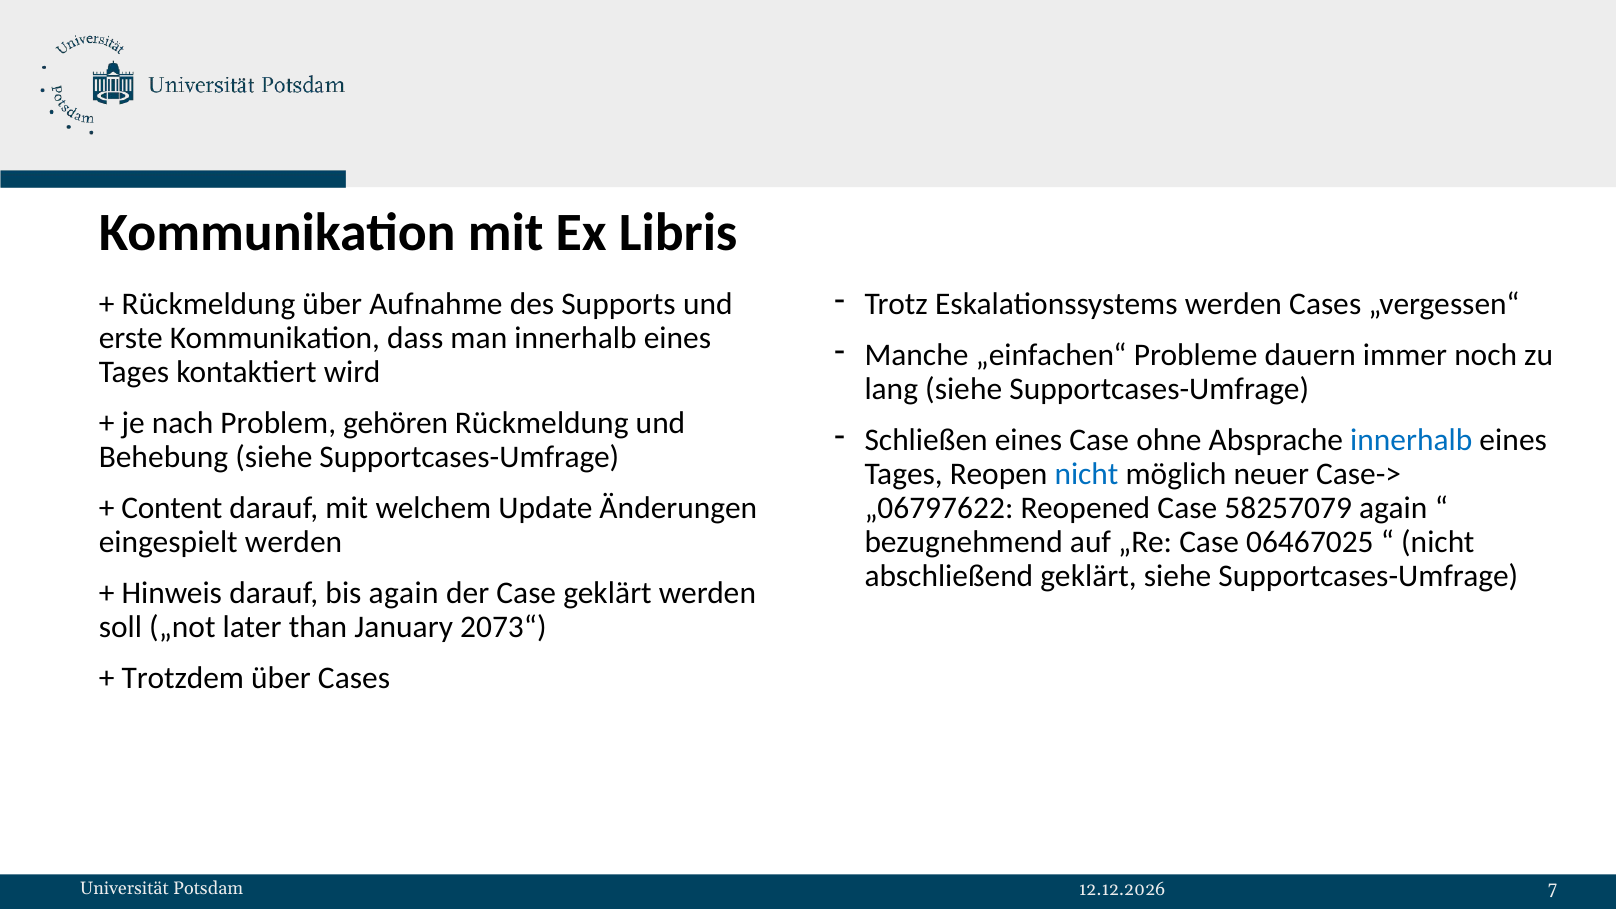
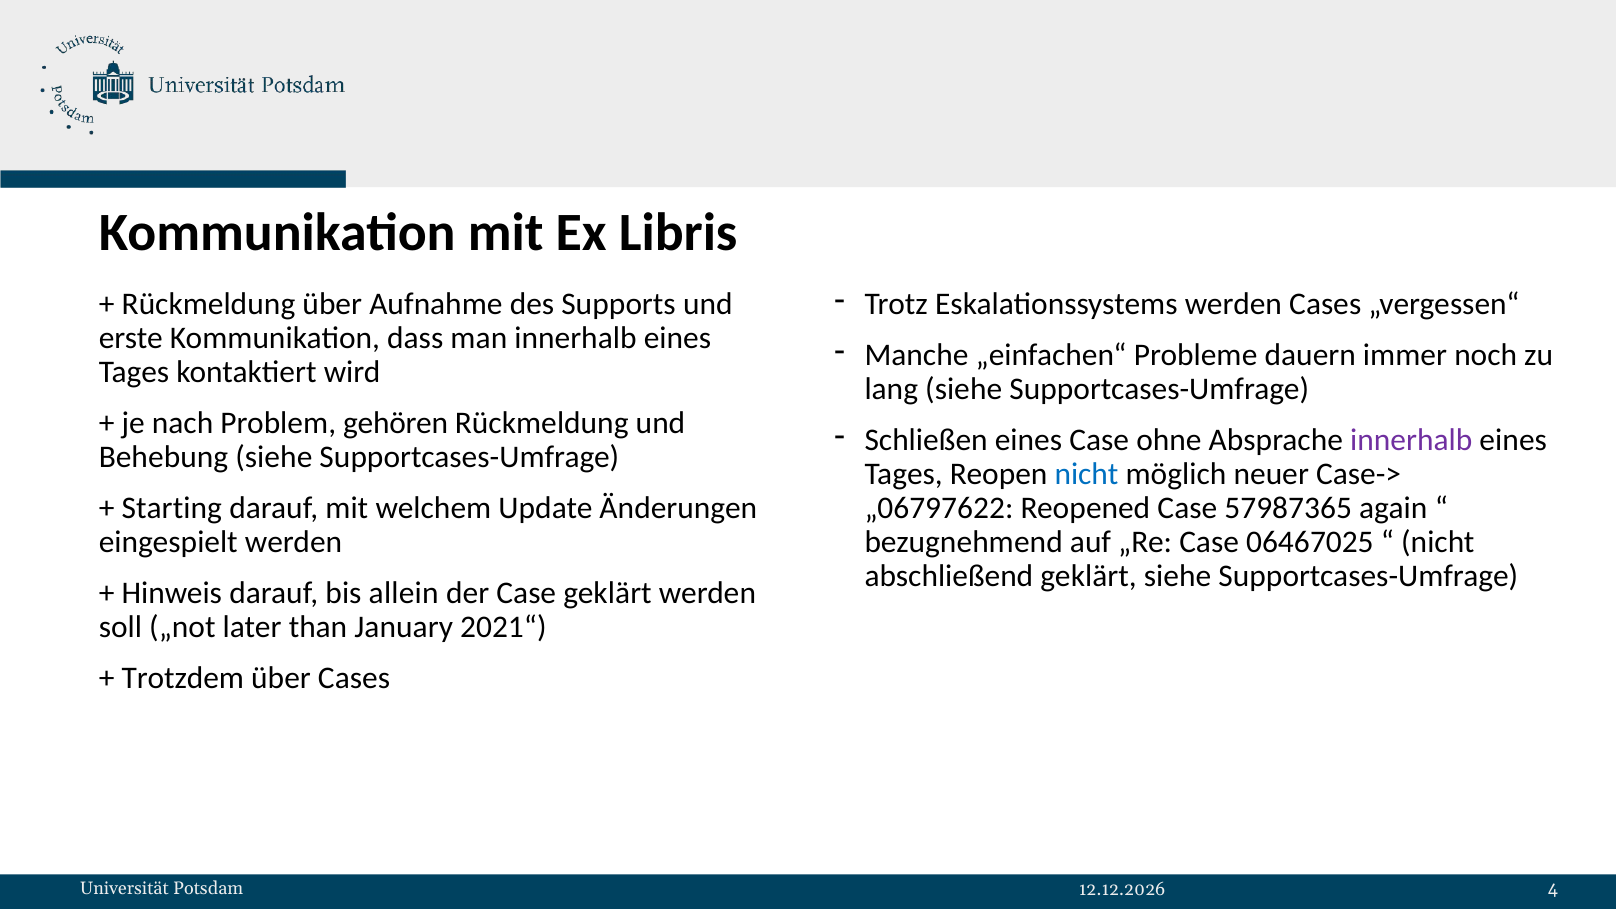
innerhalb at (1411, 440) colour: blue -> purple
Content: Content -> Starting
58257079: 58257079 -> 57987365
bis again: again -> allein
2073“: 2073“ -> 2021“
7: 7 -> 4
